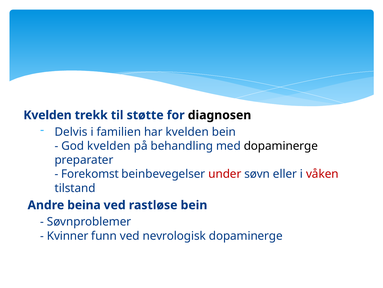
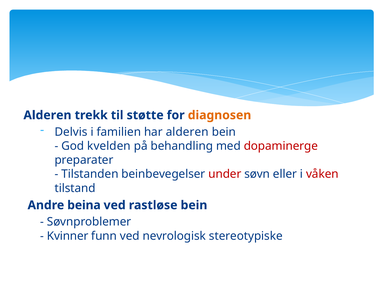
Kvelden at (48, 115): Kvelden -> Alderen
diagnosen colour: black -> orange
har kvelden: kvelden -> alderen
dopaminerge at (281, 146) colour: black -> red
Forekomst: Forekomst -> Tilstanden
nevrologisk dopaminerge: dopaminerge -> stereotypiske
